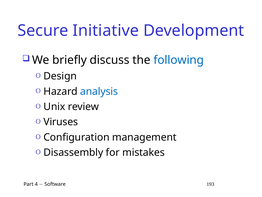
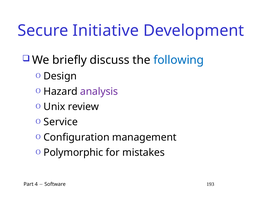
analysis colour: blue -> purple
Viruses: Viruses -> Service
Disassembly: Disassembly -> Polymorphic
